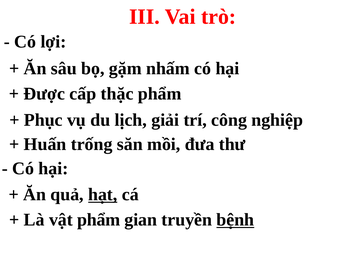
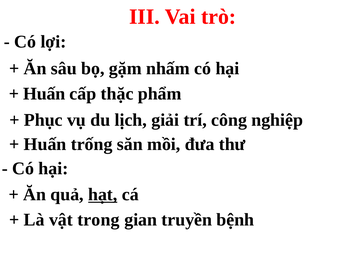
Được at (44, 94): Được -> Huấn
vật phẩm: phẩm -> trong
bệnh underline: present -> none
